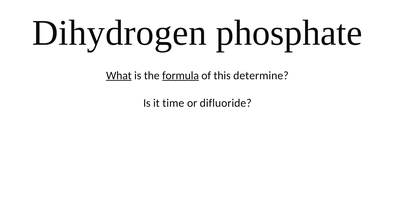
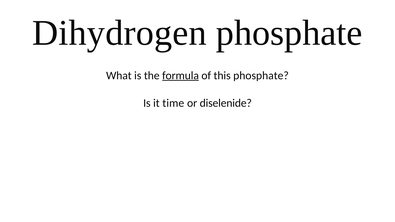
What underline: present -> none
this determine: determine -> phosphate
difluoride: difluoride -> diselenide
